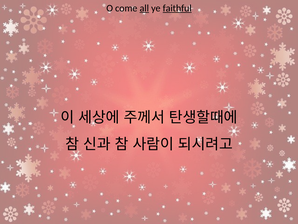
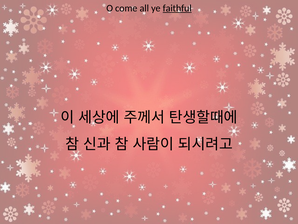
all underline: present -> none
